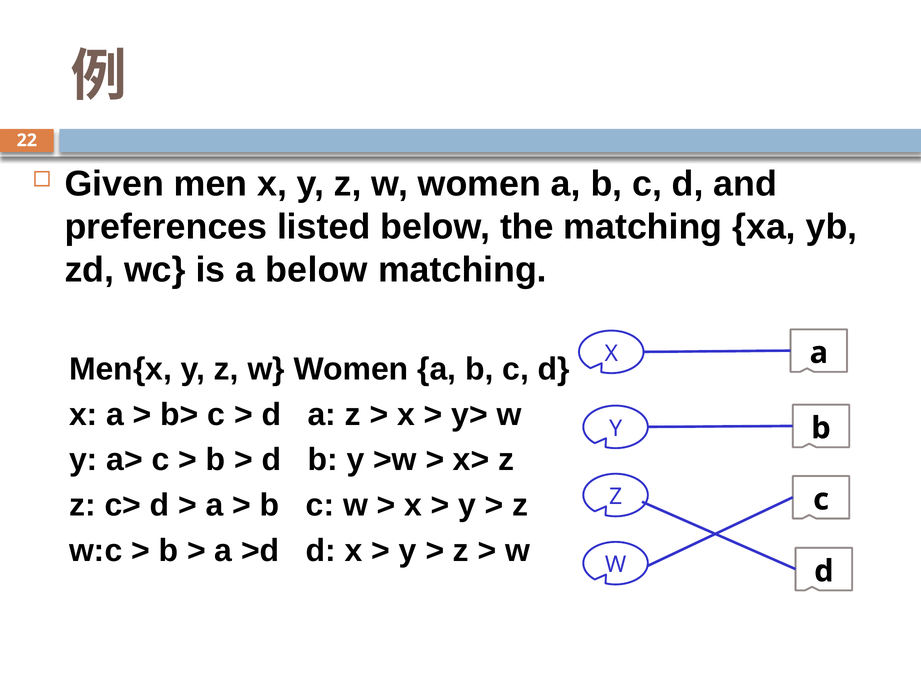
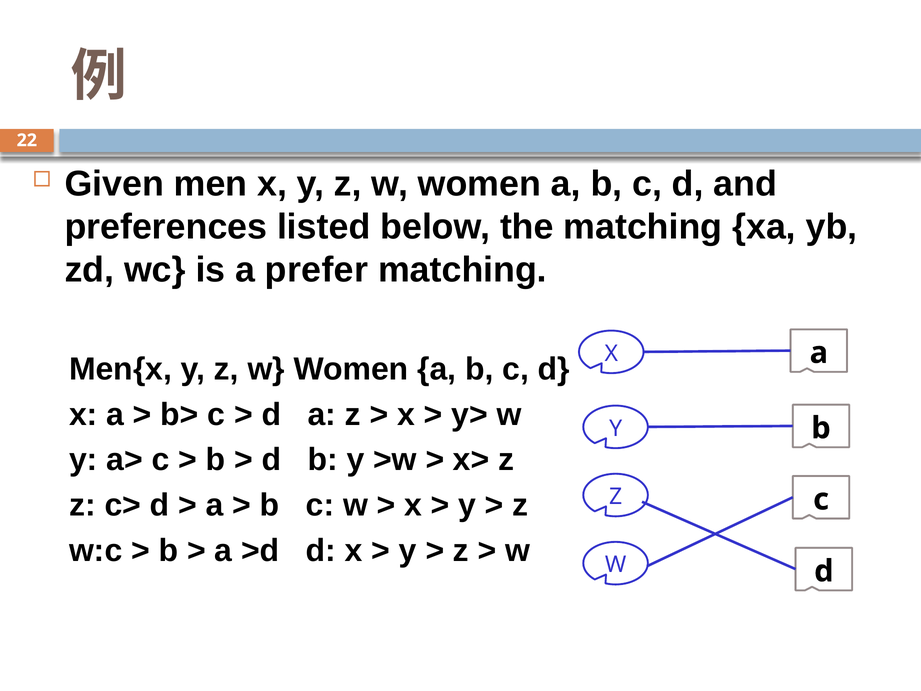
a below: below -> prefer
